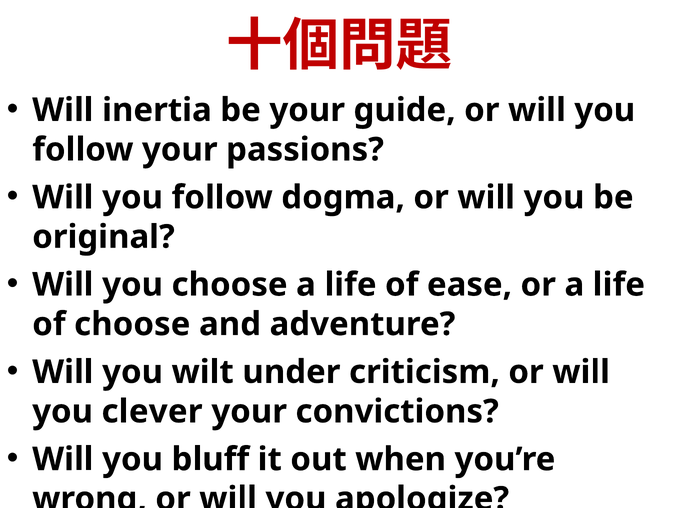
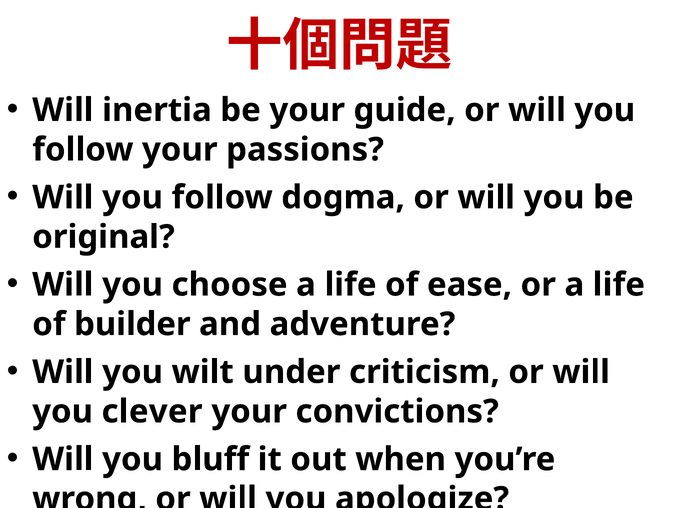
of choose: choose -> builder
